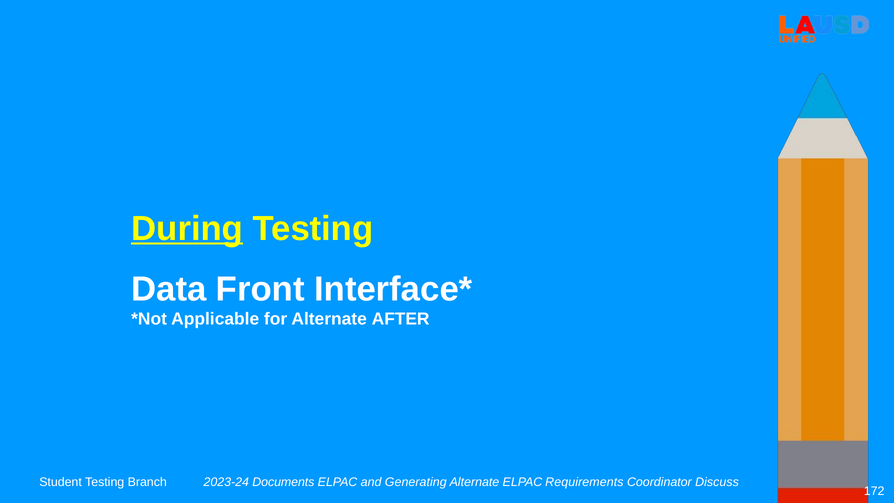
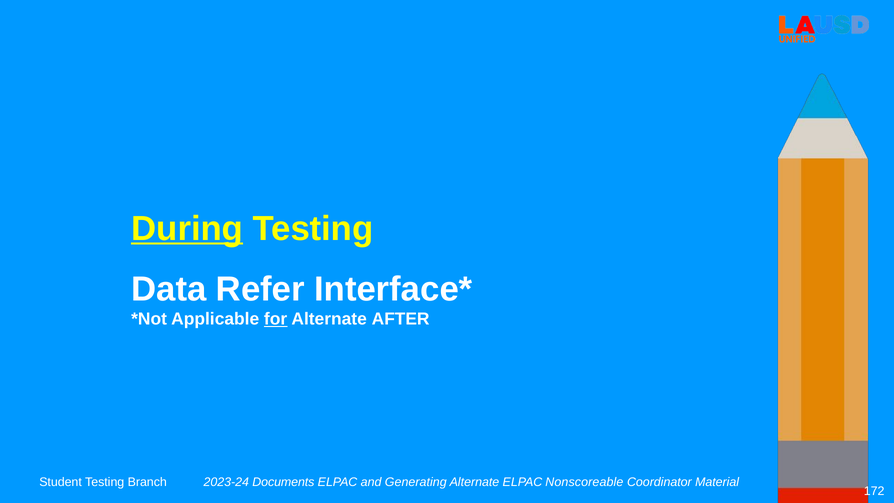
Front: Front -> Refer
for underline: none -> present
Requirements: Requirements -> Nonscoreable
Discuss: Discuss -> Material
